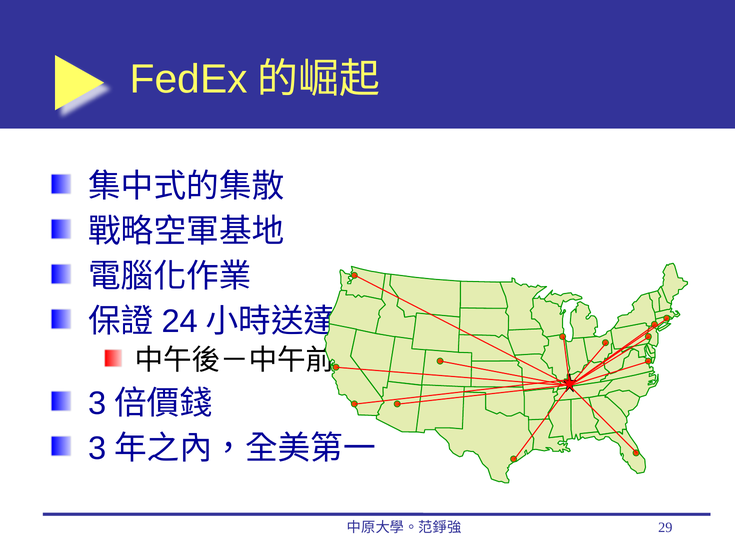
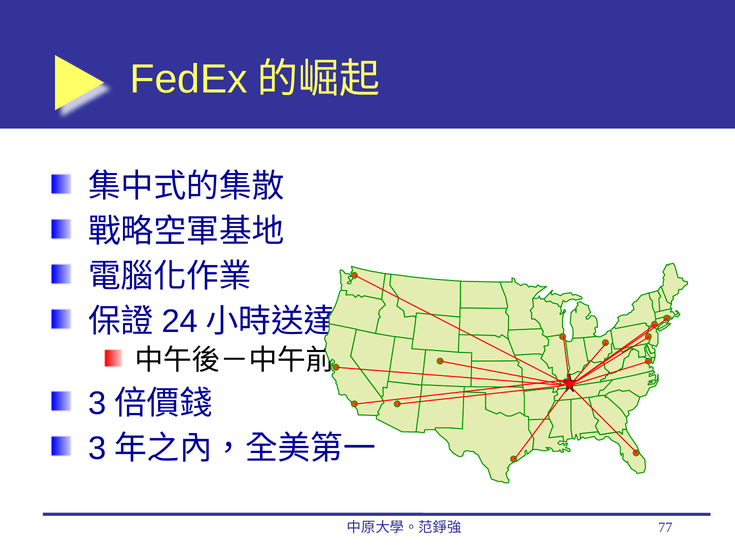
29: 29 -> 77
